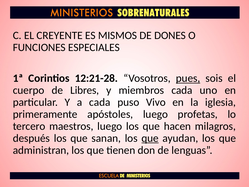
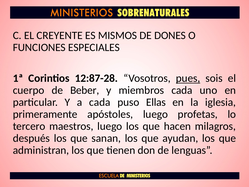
12:21-28: 12:21-28 -> 12:87-28
Libres: Libres -> Beber
Vivo: Vivo -> Ellas
que at (150, 138) underline: present -> none
